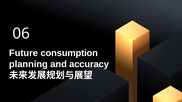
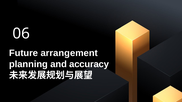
consumption: consumption -> arrangement
